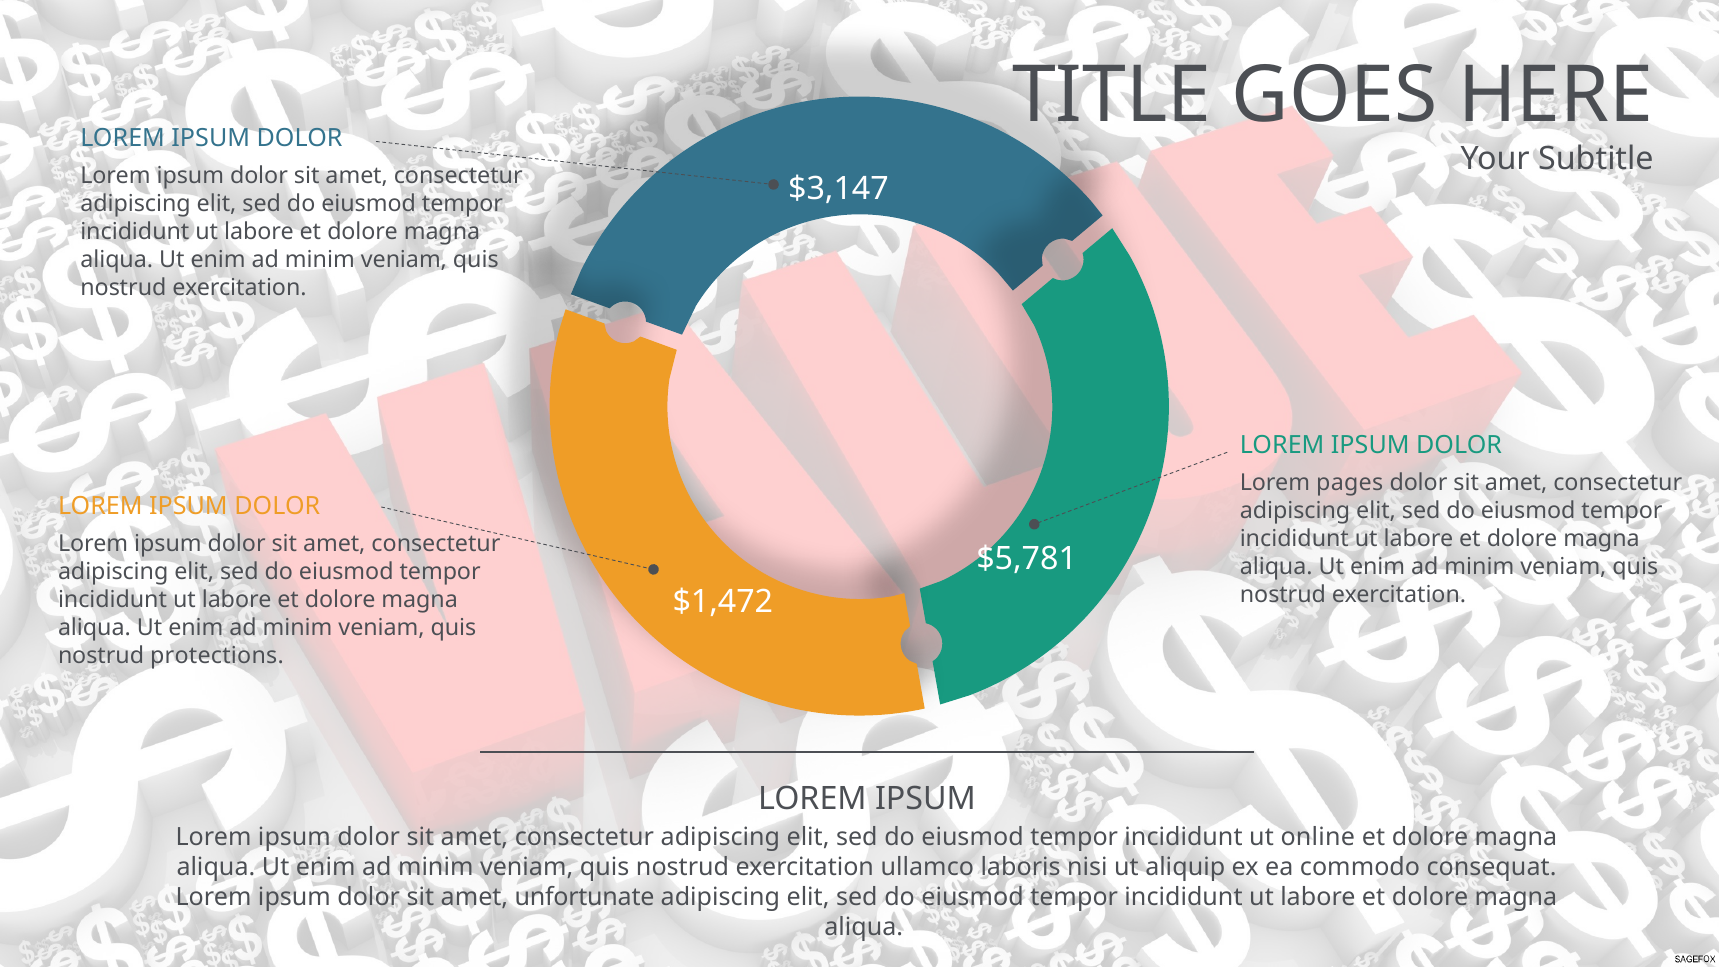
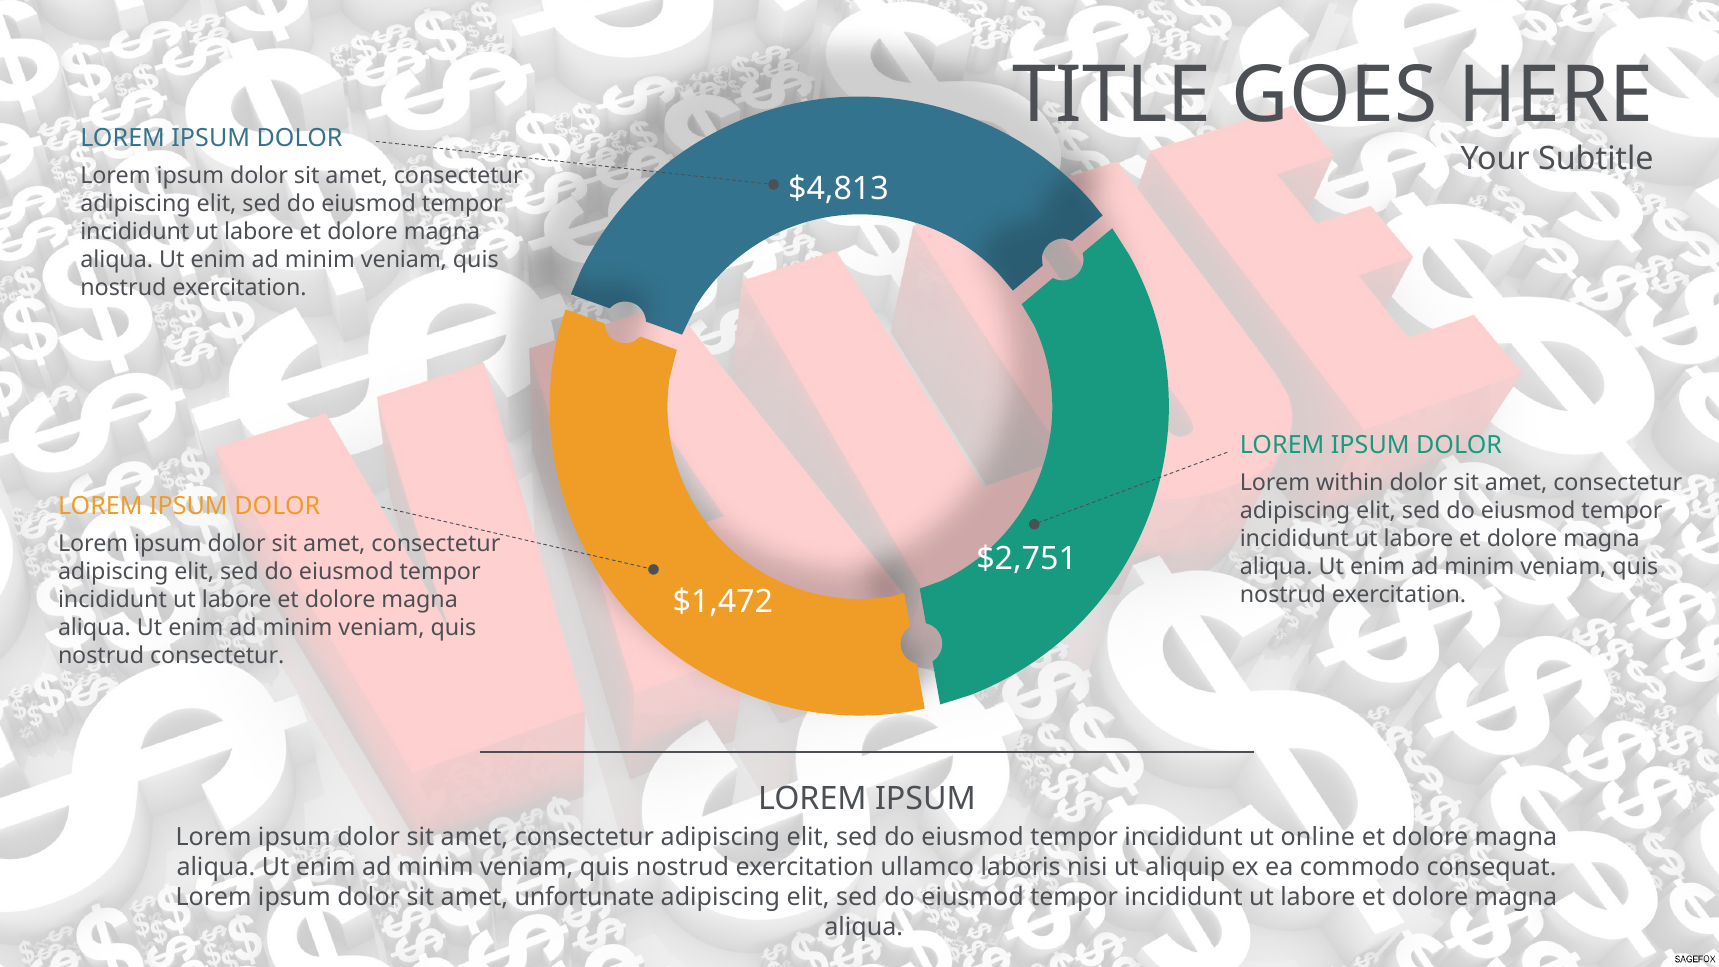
$3,147: $3,147 -> $4,813
pages: pages -> within
$5,781: $5,781 -> $2,751
nostrud protections: protections -> consectetur
